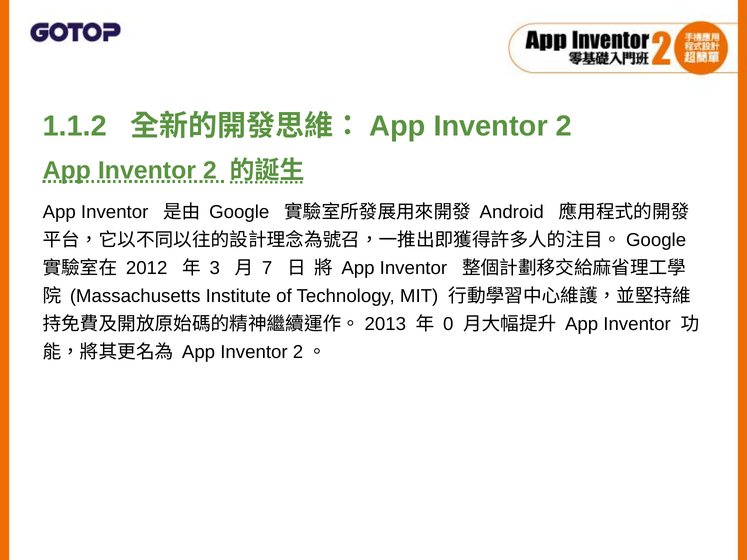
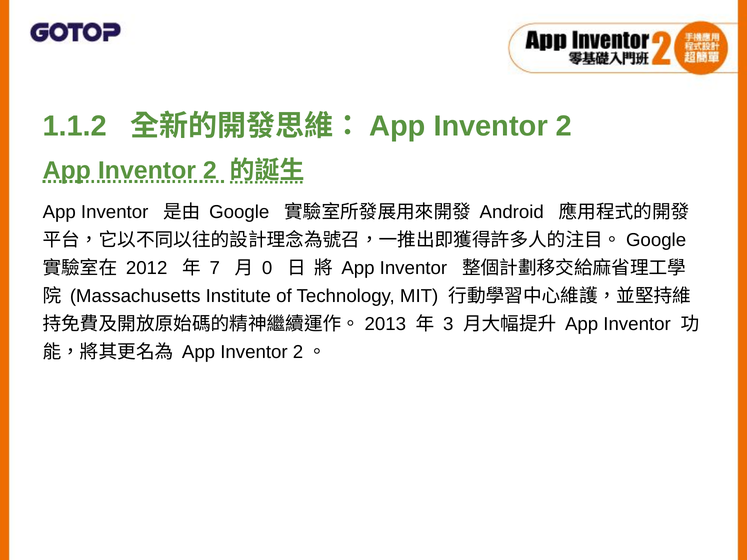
3: 3 -> 7
7: 7 -> 0
0: 0 -> 3
